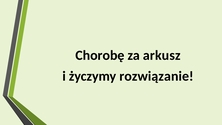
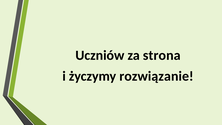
Chorobę: Chorobę -> Uczniów
arkusz: arkusz -> strona
